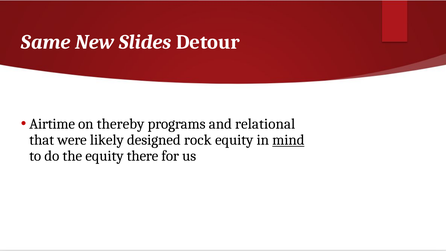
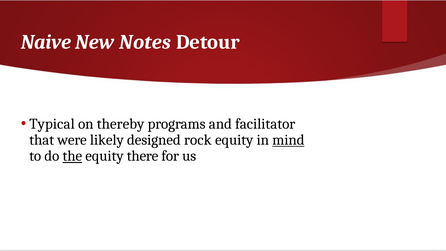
Same: Same -> Naive
Slides: Slides -> Notes
Airtime: Airtime -> Typical
relational: relational -> facilitator
the underline: none -> present
